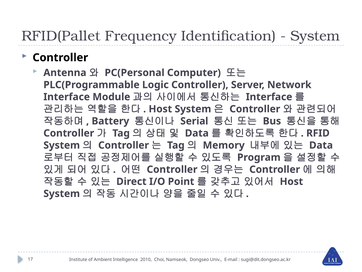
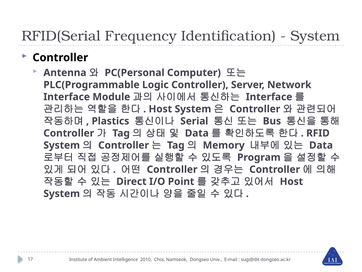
RFID(Pallet: RFID(Pallet -> RFID(Serial
Battery: Battery -> Plastics
